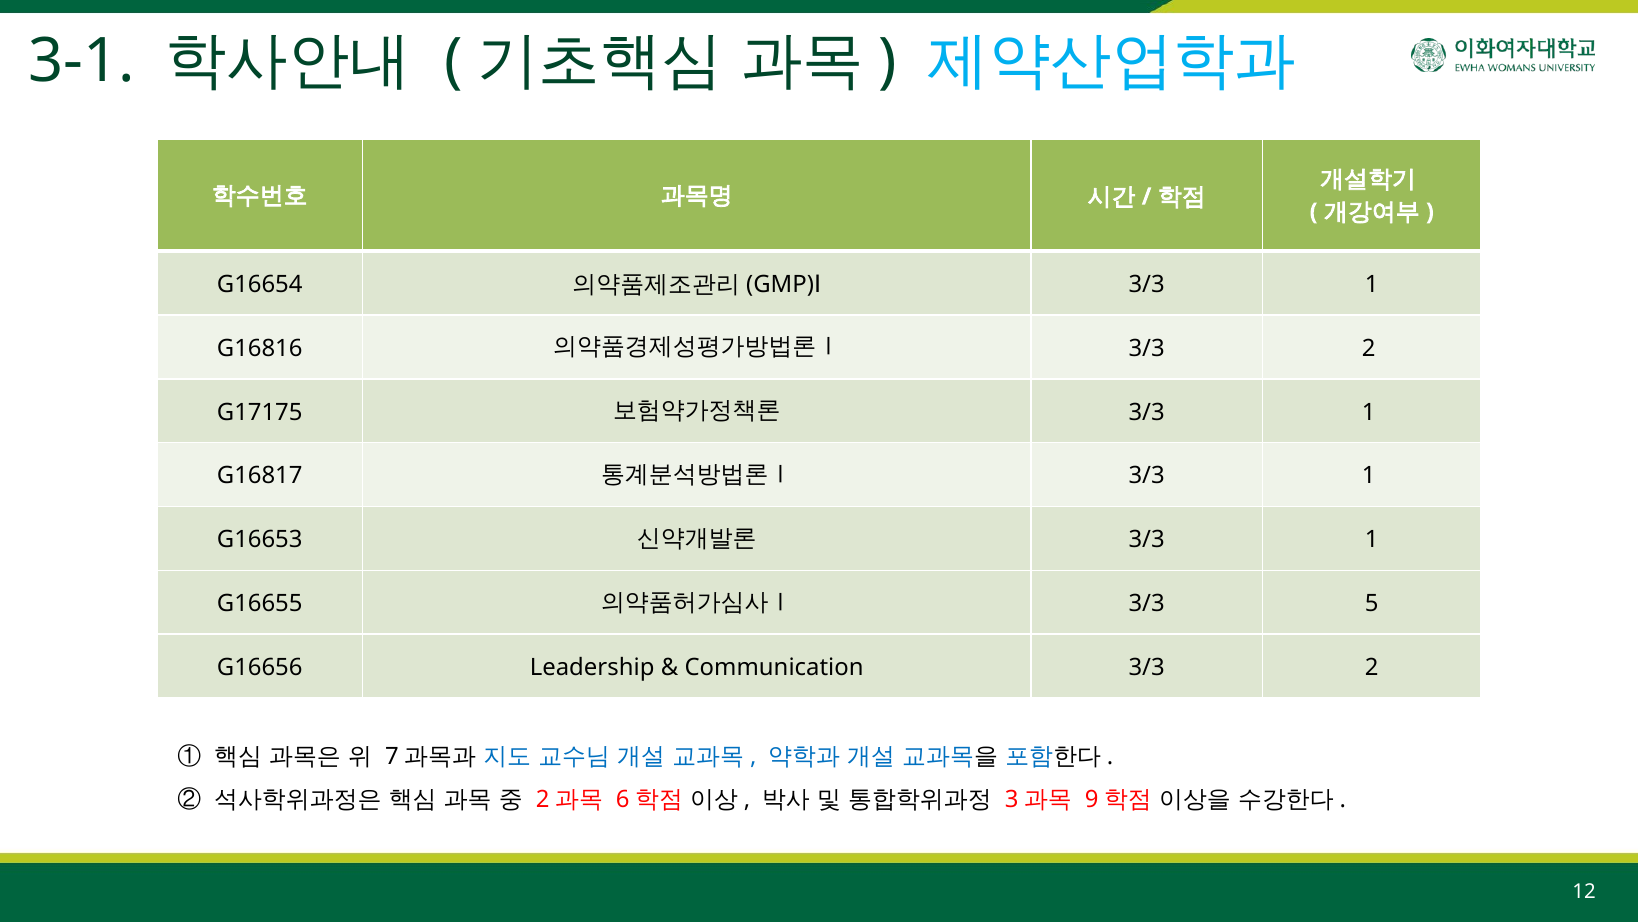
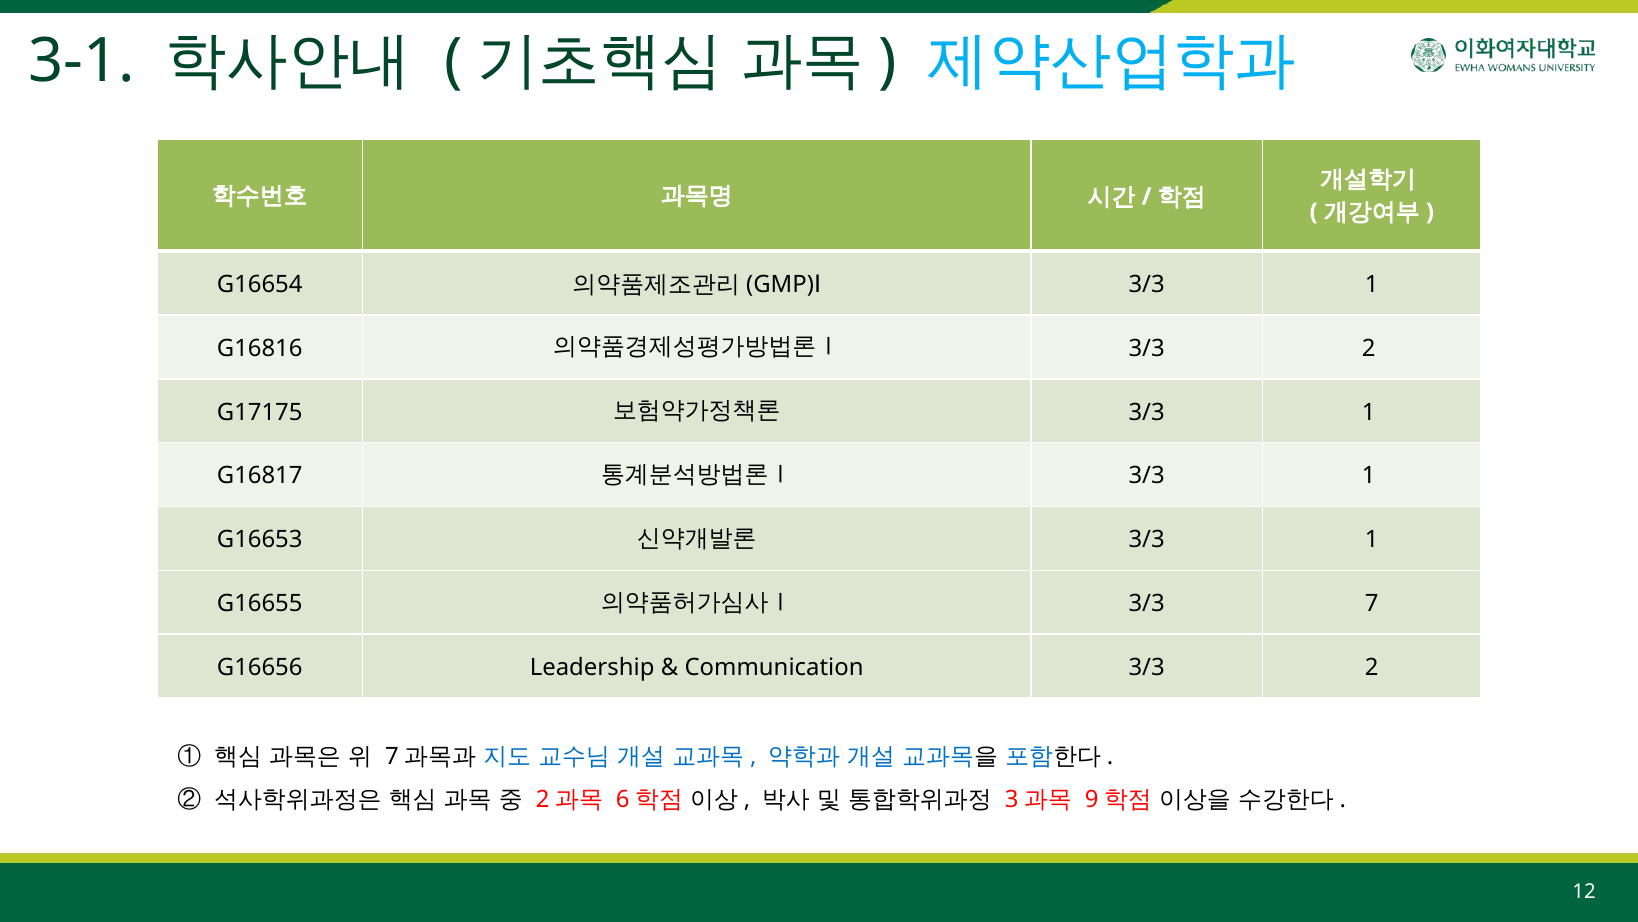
5: 5 -> 7
